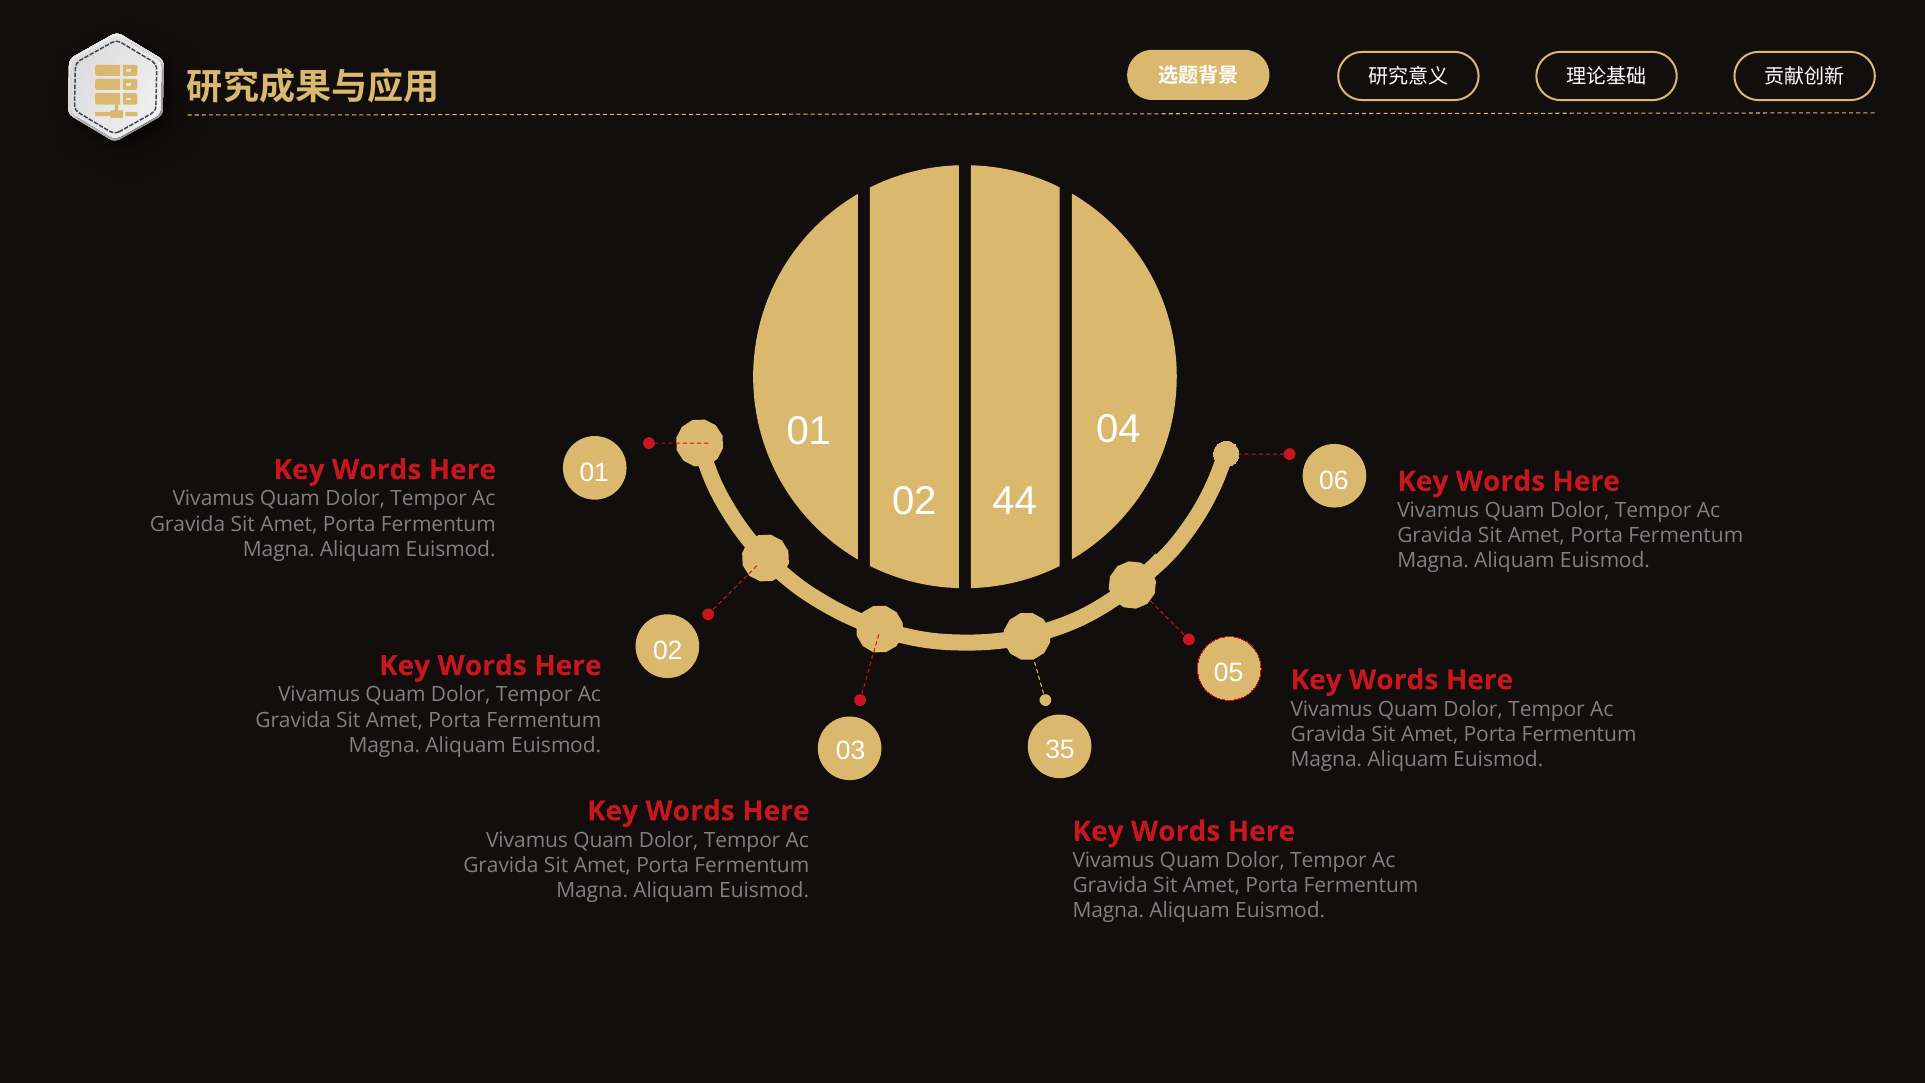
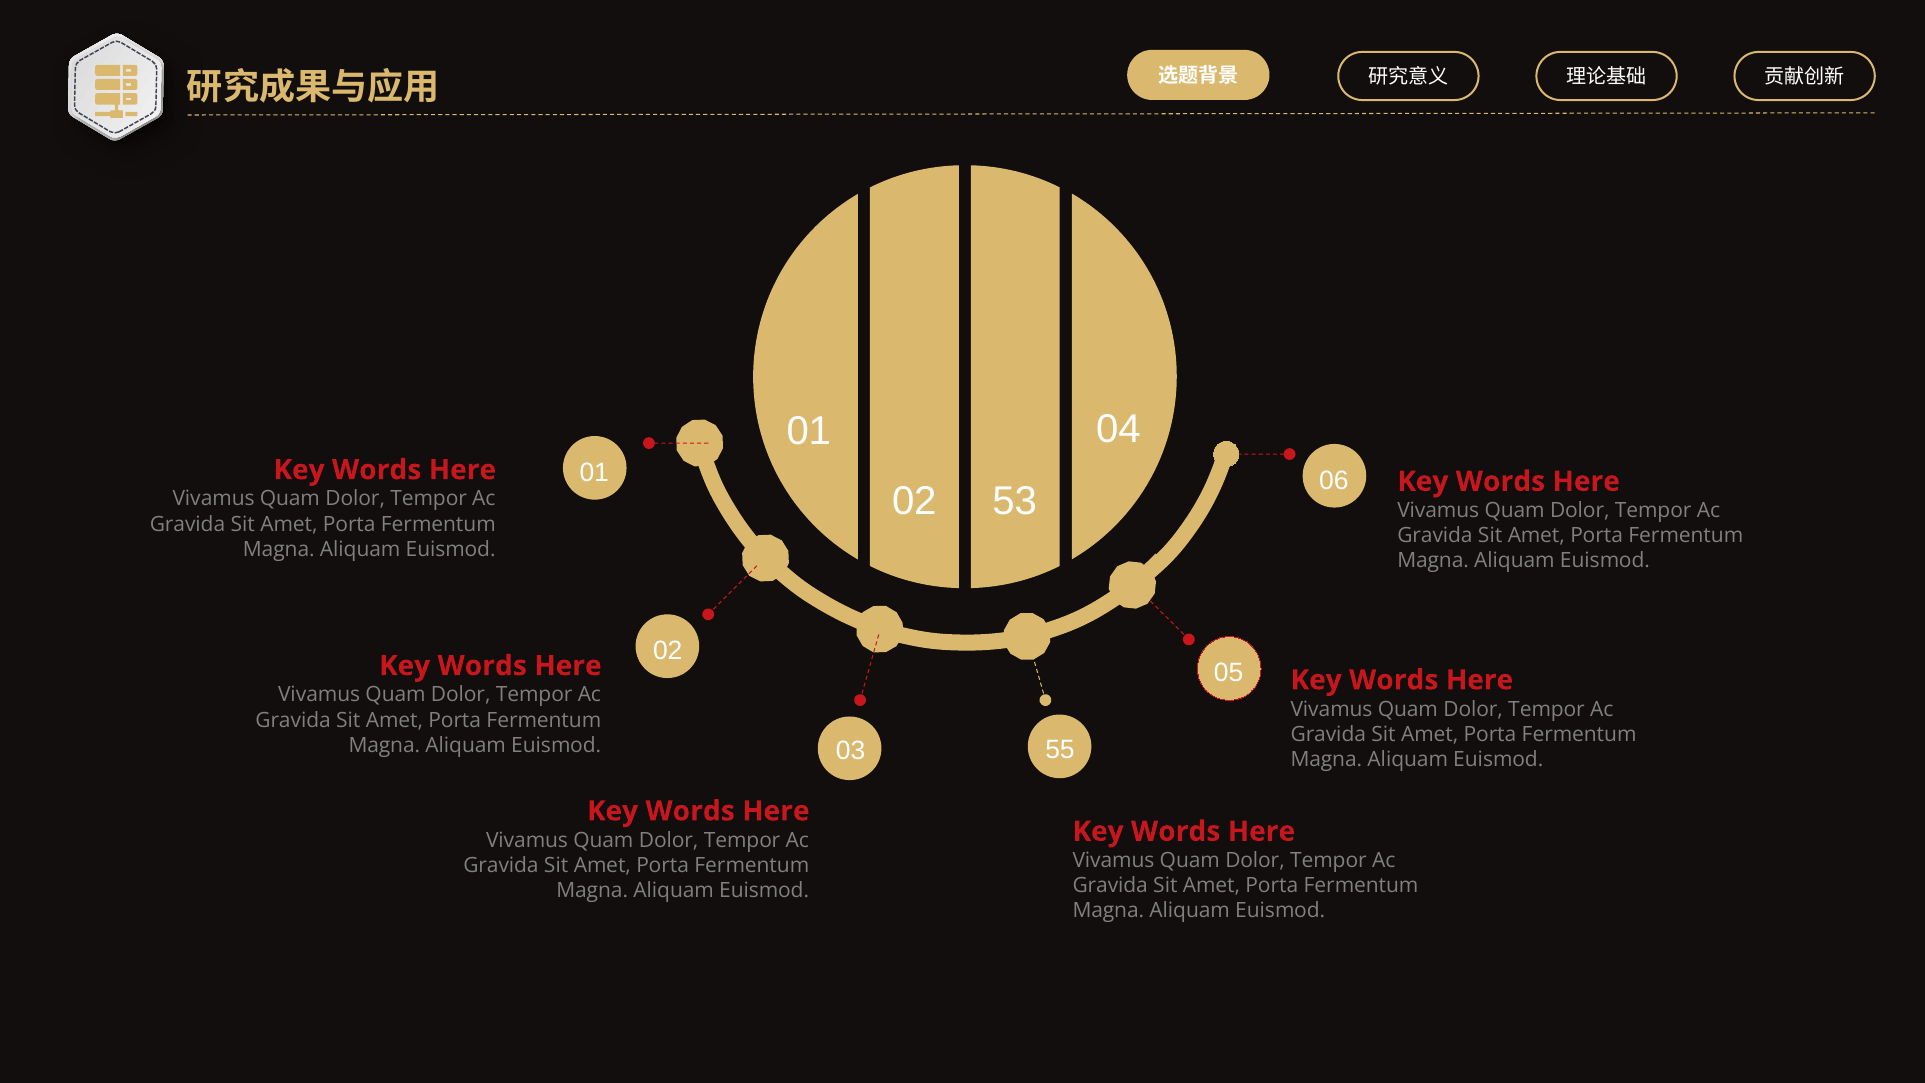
44: 44 -> 53
35: 35 -> 55
